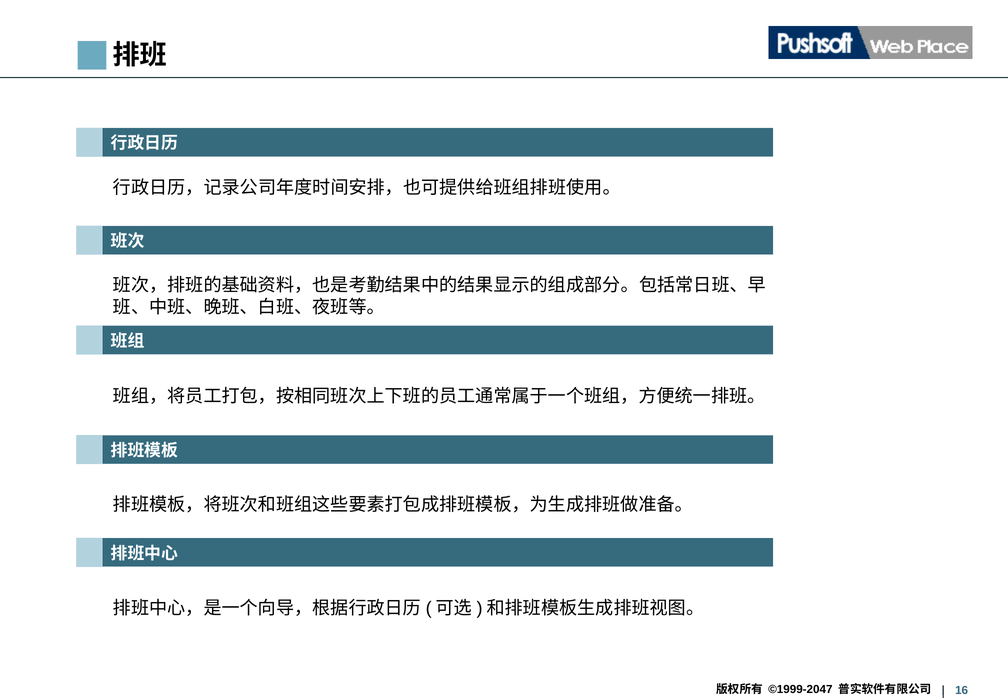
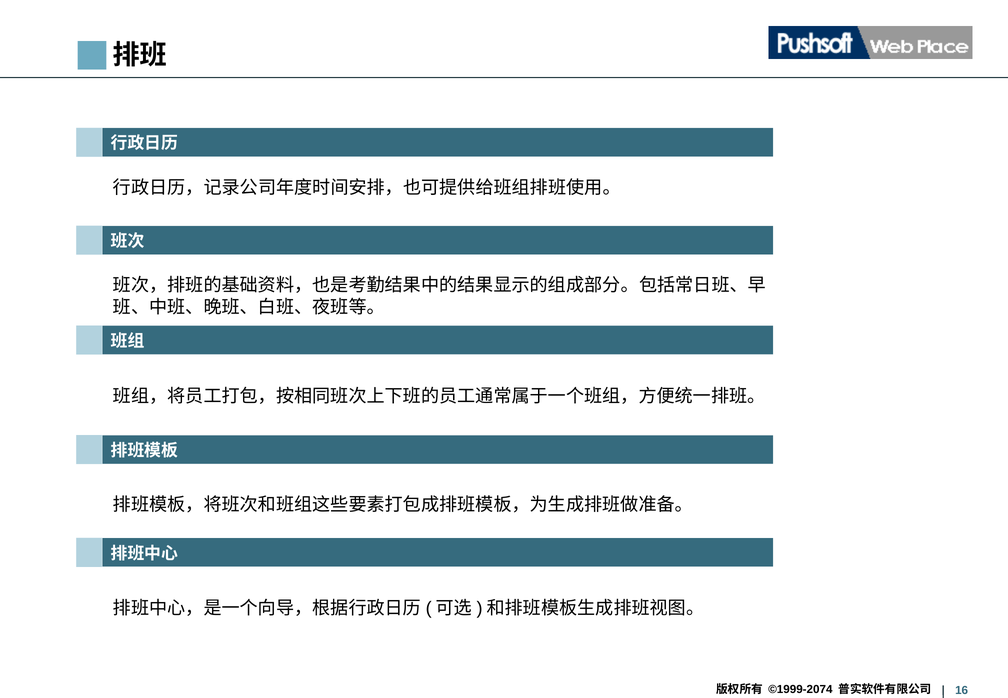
©1999-2047: ©1999-2047 -> ©1999-2074
